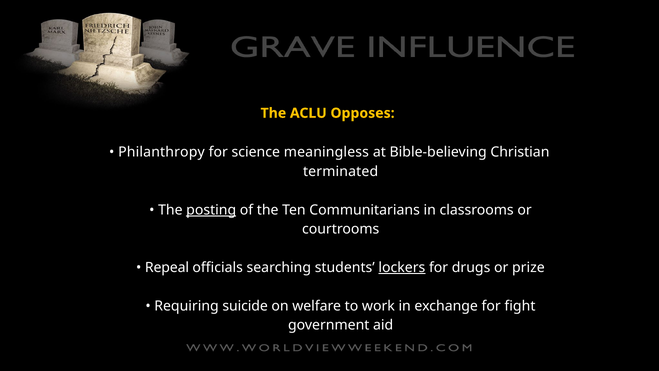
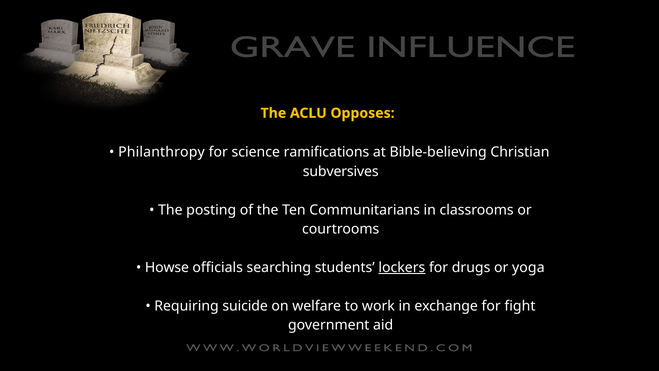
meaningless: meaningless -> ramifications
terminated: terminated -> subversives
posting underline: present -> none
Repeal: Repeal -> Howse
prize: prize -> yoga
